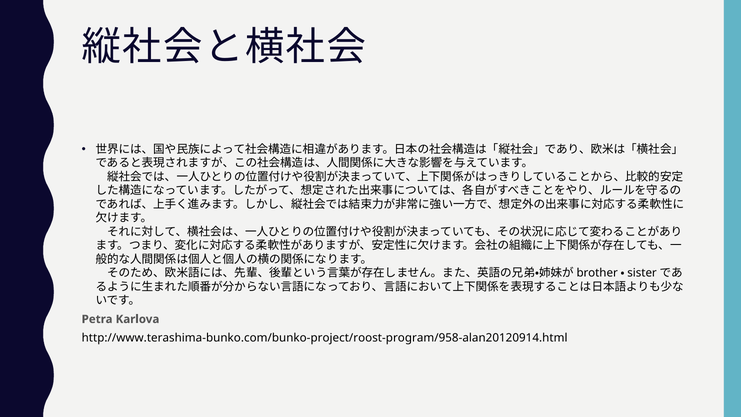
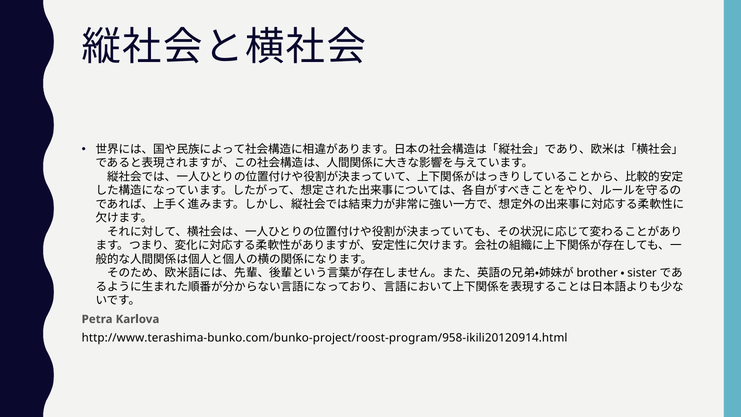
http://www.terashima-bunko.com/bunko-project/roost-program/958-alan20120914.html: http://www.terashima-bunko.com/bunko-project/roost-program/958-alan20120914.html -> http://www.terashima-bunko.com/bunko-project/roost-program/958-ikili20120914.html
